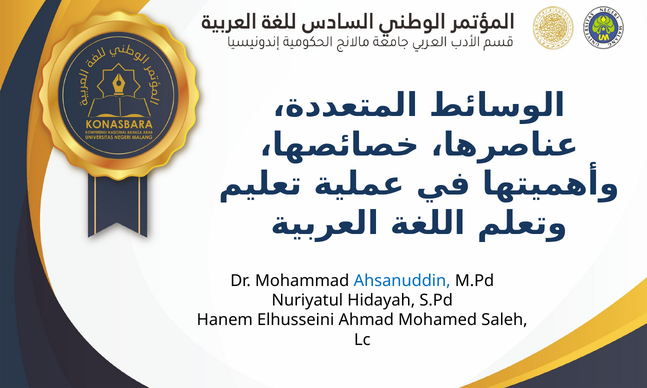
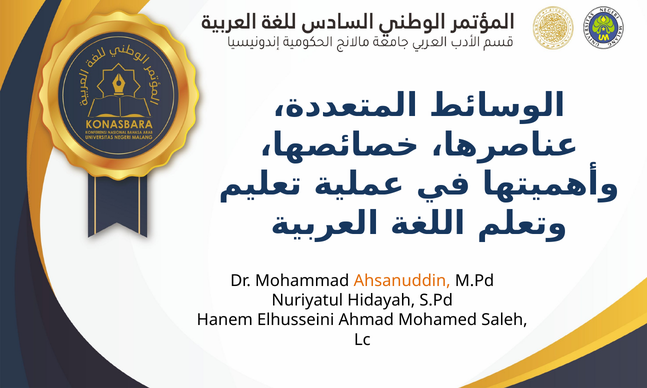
Ahsanuddin colour: blue -> orange
